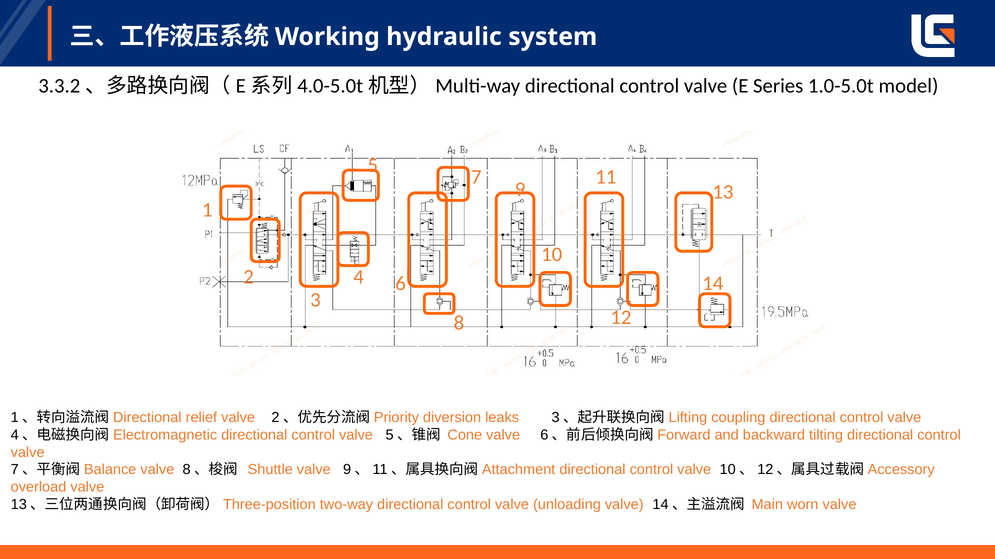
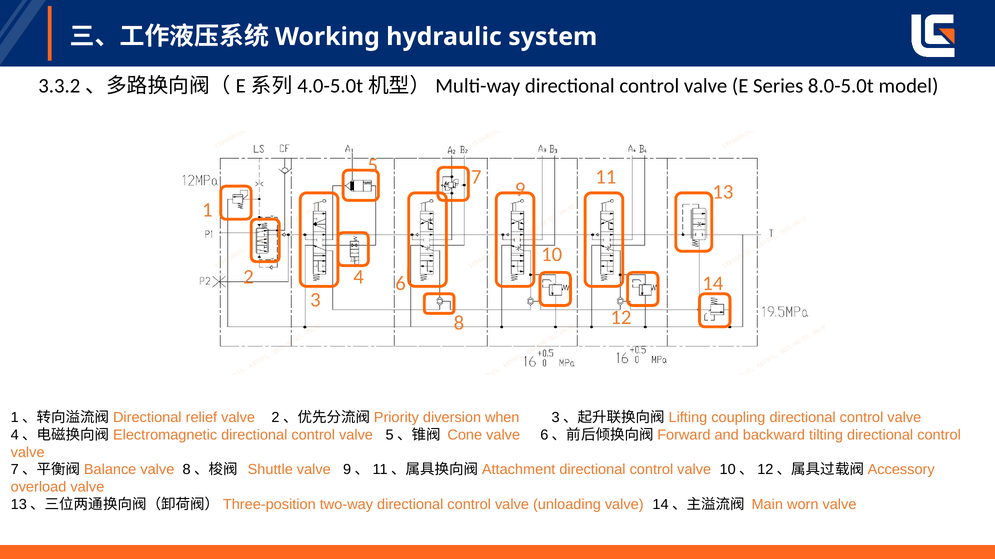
1.0-5.0t: 1.0-5.0t -> 8.0-5.0t
leaks: leaks -> when
